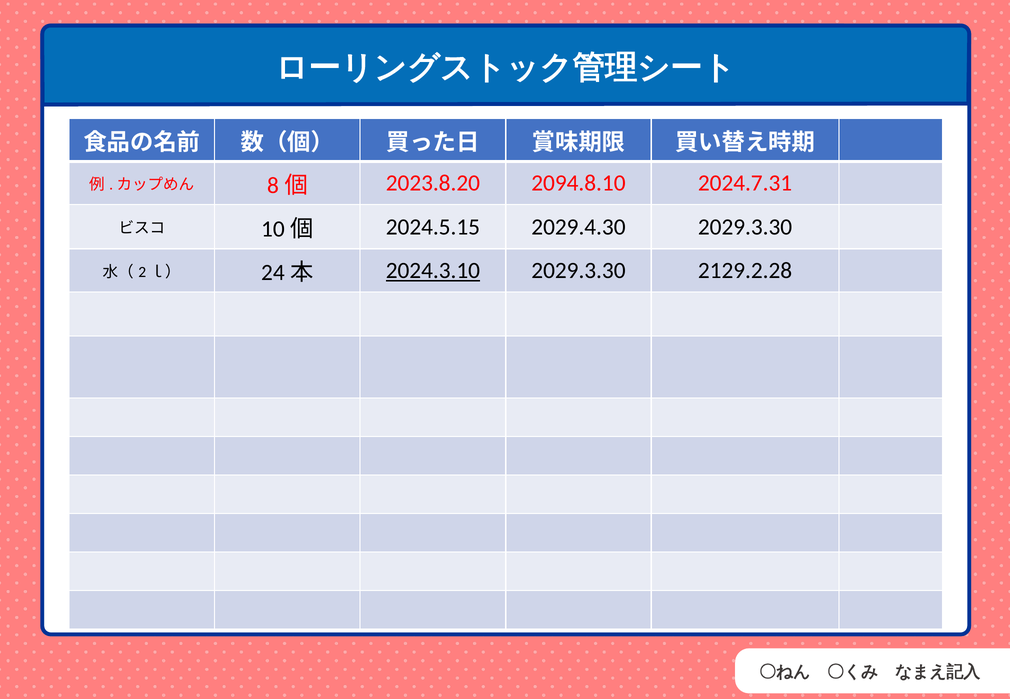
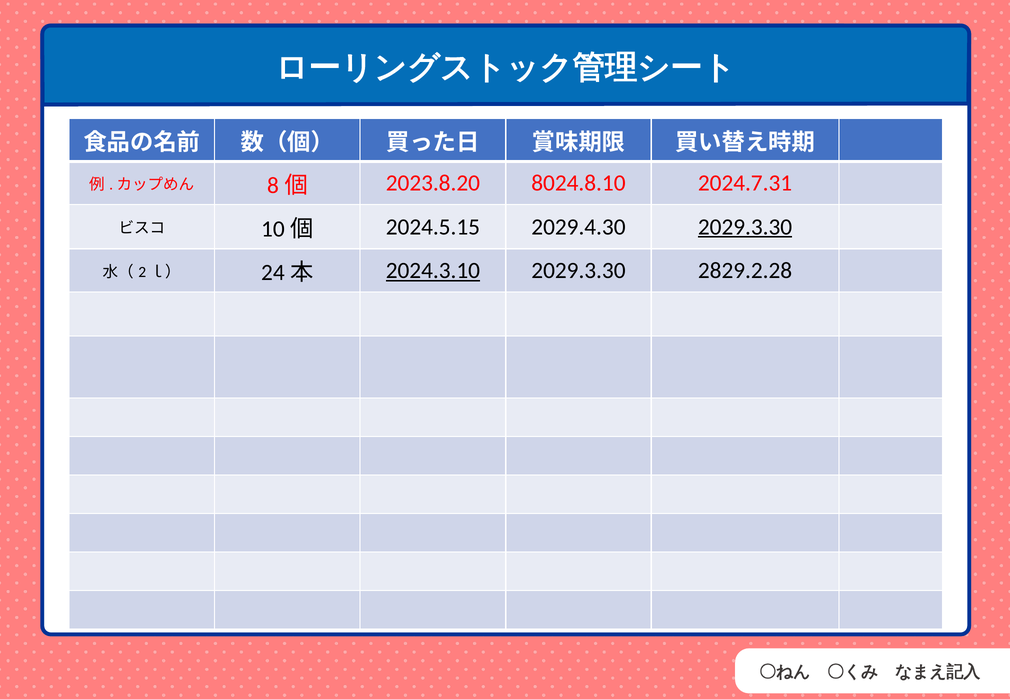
2094.8.10: 2094.8.10 -> 8024.8.10
2029.3.30 at (745, 227) underline: none -> present
2129.2.28: 2129.2.28 -> 2829.2.28
